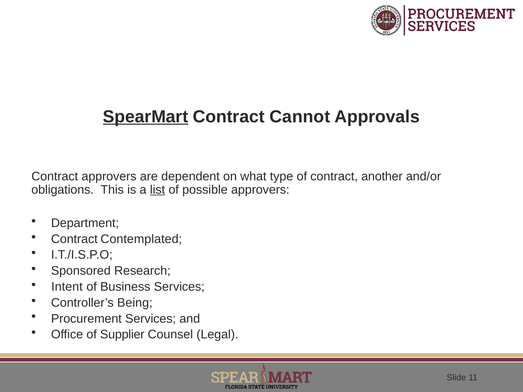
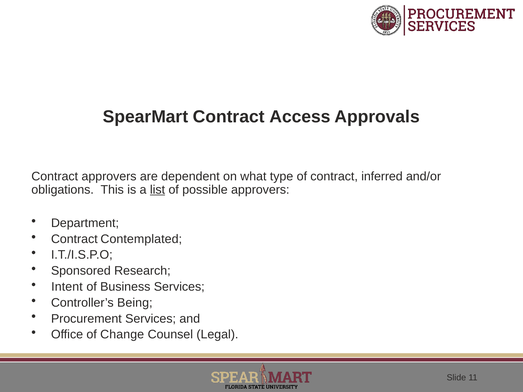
SpearMart underline: present -> none
Cannot: Cannot -> Access
another: another -> inferred
Supplier: Supplier -> Change
